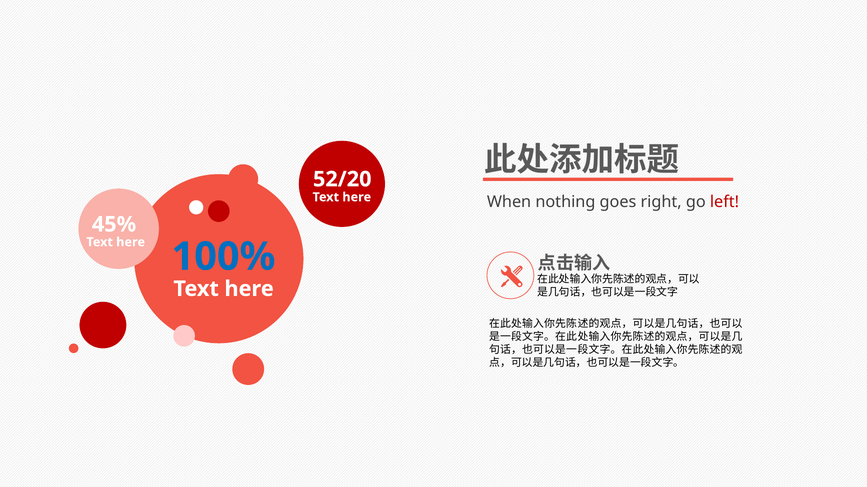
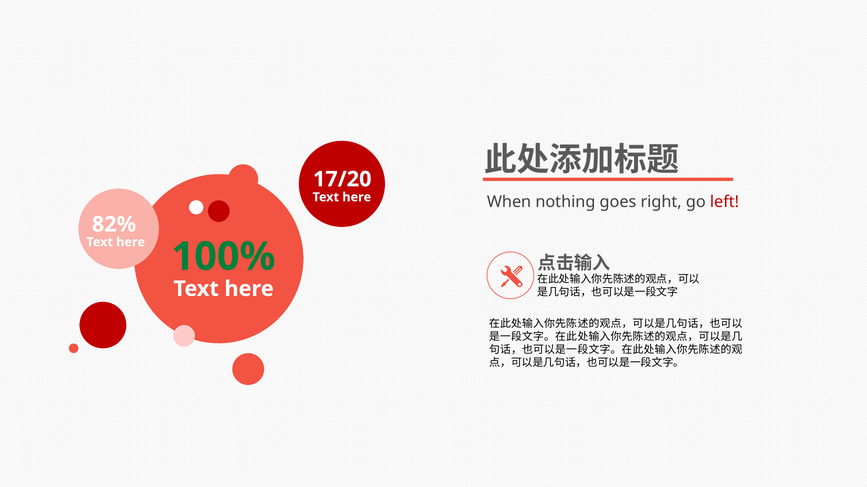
52/20: 52/20 -> 17/20
45%: 45% -> 82%
100% colour: blue -> green
